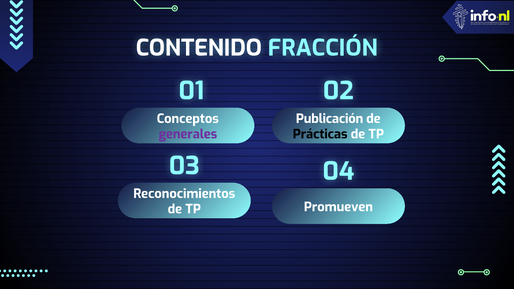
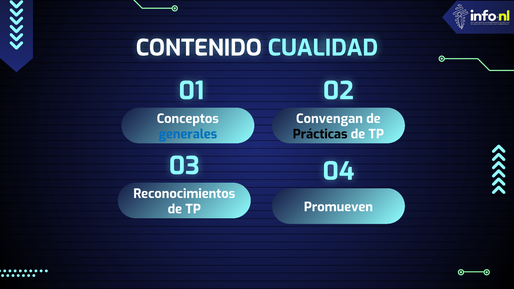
FRACCIÓN: FRACCIÓN -> CUALIDAD
Publicación: Publicación -> Convengan
generales colour: purple -> blue
